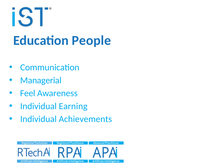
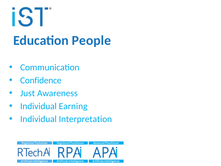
Managerial: Managerial -> Confidence
Feel: Feel -> Just
Achievements: Achievements -> Interpretation
